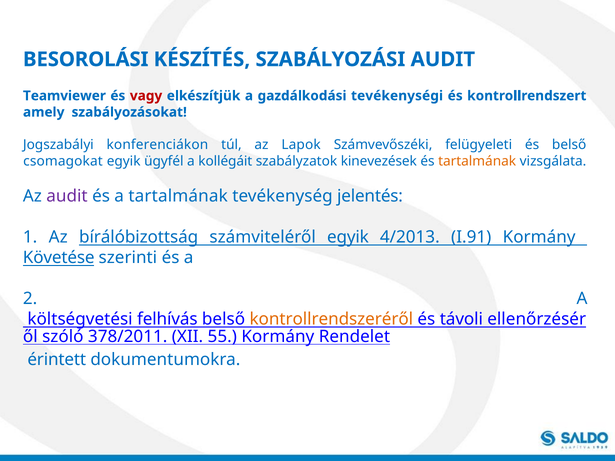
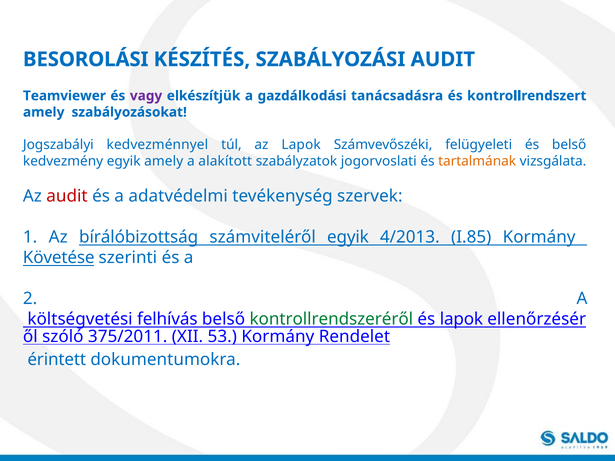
vagy colour: red -> purple
tevékenységi: tevékenységi -> tanácsadásra
konferenciákon: konferenciákon -> kedvezménnyel
csomagokat: csomagokat -> kedvezmény
egyik ügyfél: ügyfél -> amely
kollégáit: kollégáit -> alakított
kinevezések: kinevezések -> jogorvoslati
audit at (67, 196) colour: purple -> red
a tartalmának: tartalmának -> adatvédelmi
jelentés: jelentés -> szervek
I.91: I.91 -> I.85
kontrollrendszeréről colour: orange -> green
és távoli: távoli -> lapok
378/2011: 378/2011 -> 375/2011
55: 55 -> 53
